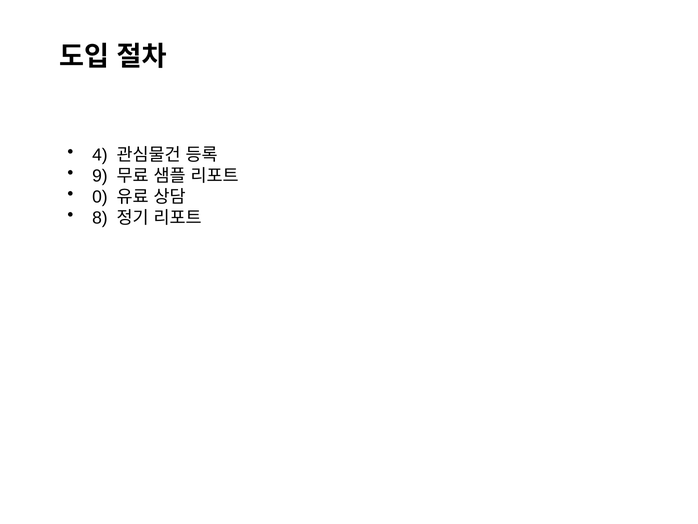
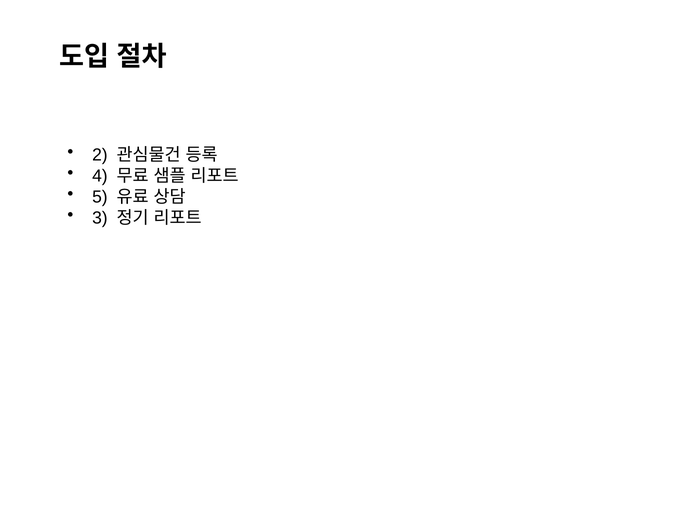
4: 4 -> 2
9: 9 -> 4
0: 0 -> 5
8: 8 -> 3
